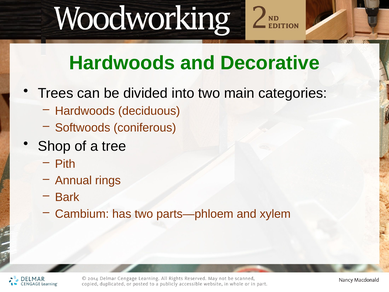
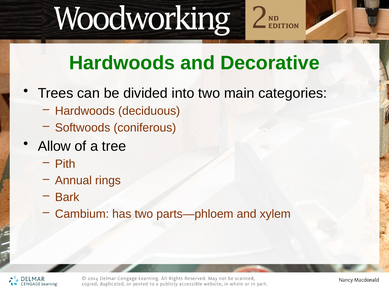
Shop: Shop -> Allow
